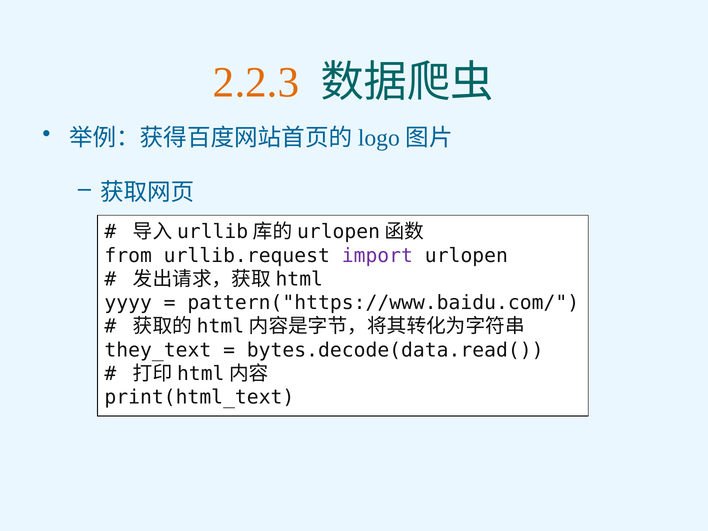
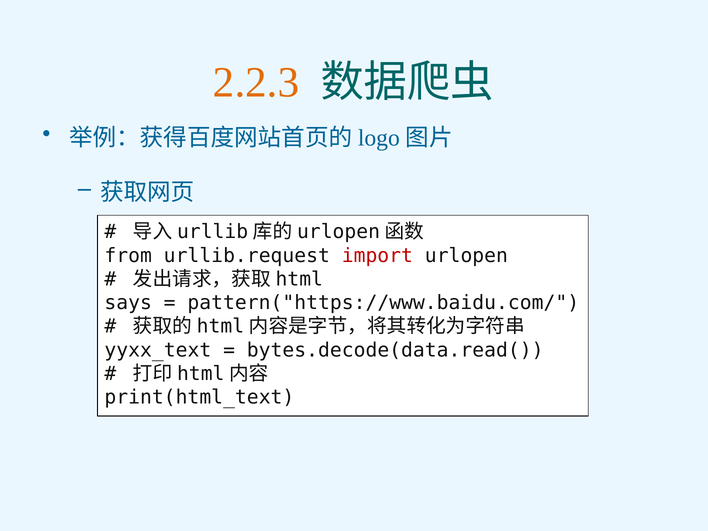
import colour: purple -> red
yyyy: yyyy -> says
they_text: they_text -> yyxx_text
